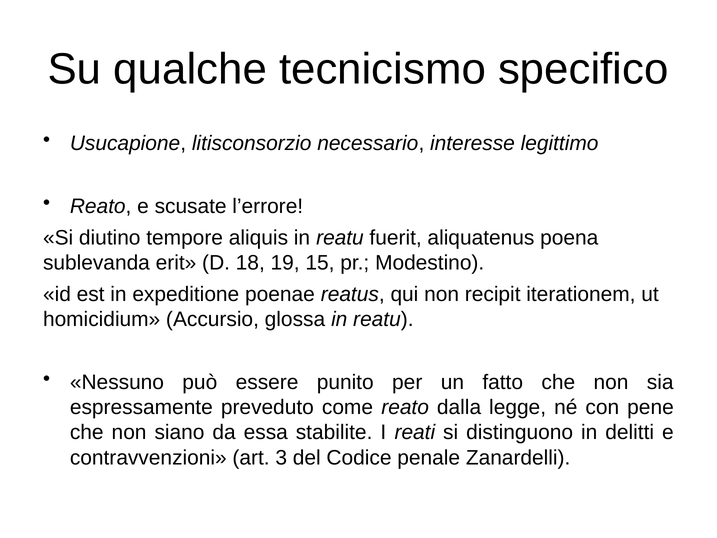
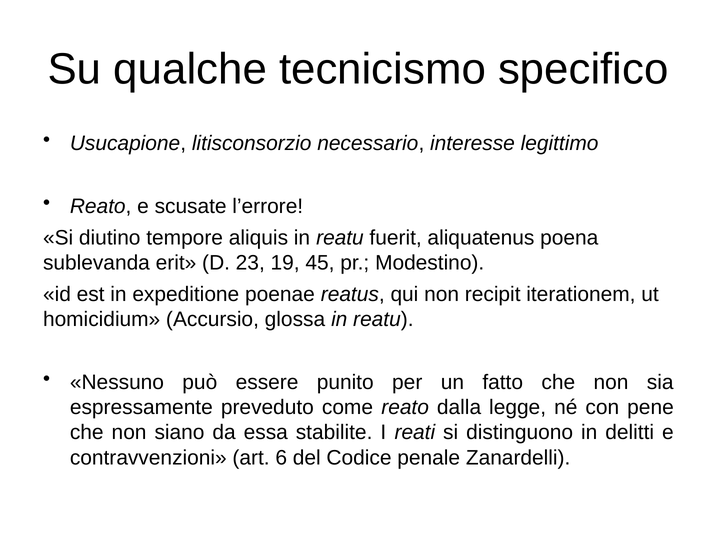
18: 18 -> 23
15: 15 -> 45
3: 3 -> 6
